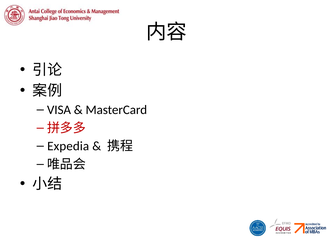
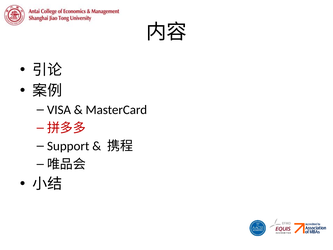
Expedia: Expedia -> Support
